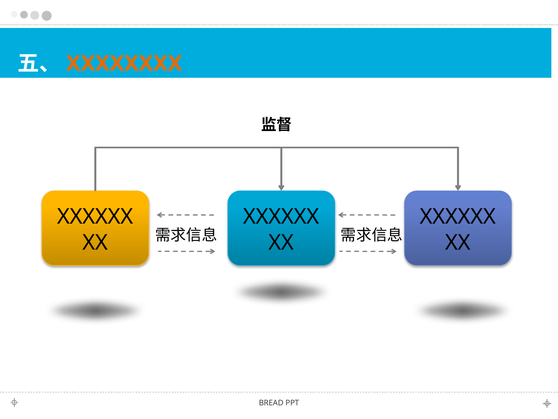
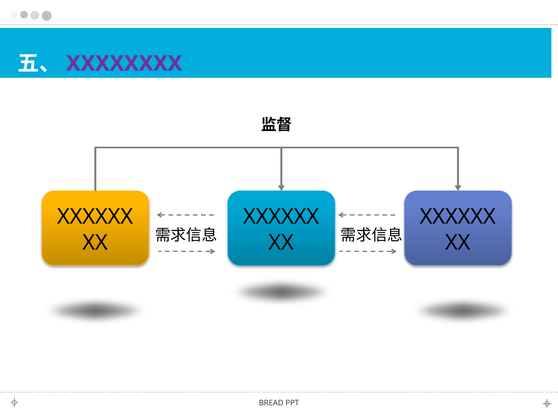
XXXXXXXX colour: orange -> purple
